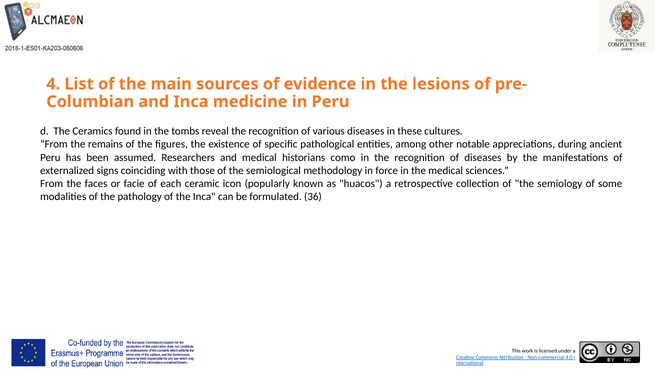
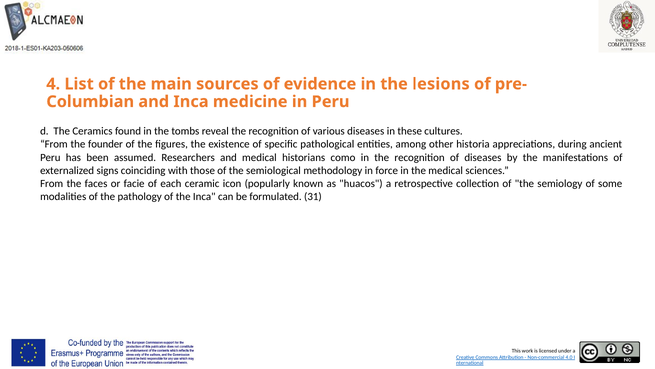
remains: remains -> founder
notable: notable -> historia
36: 36 -> 31
